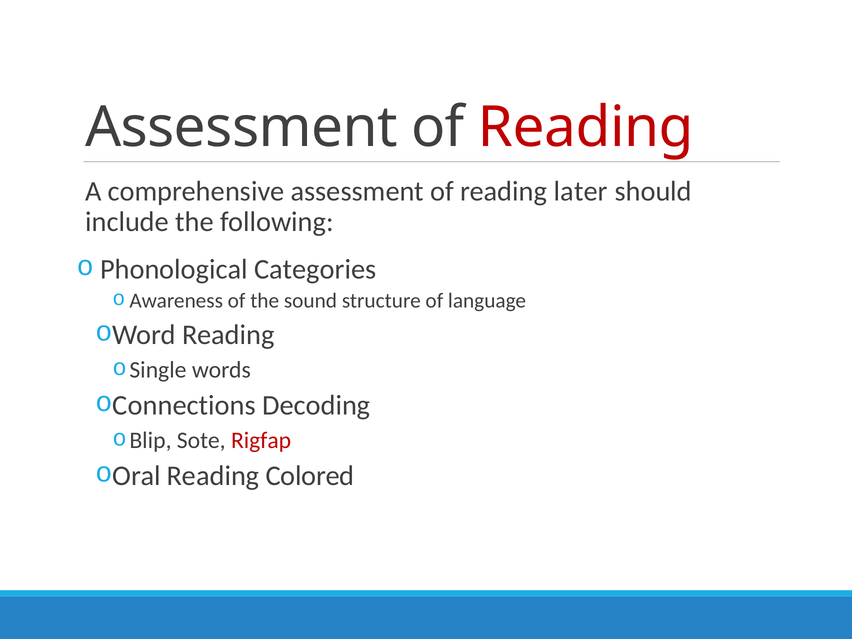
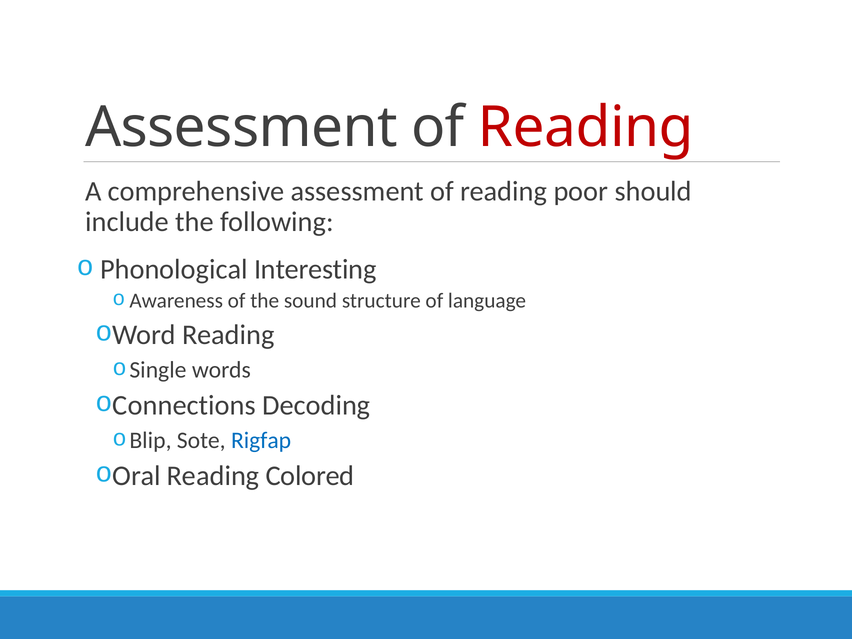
later: later -> poor
Categories: Categories -> Interesting
Rigfap colour: red -> blue
